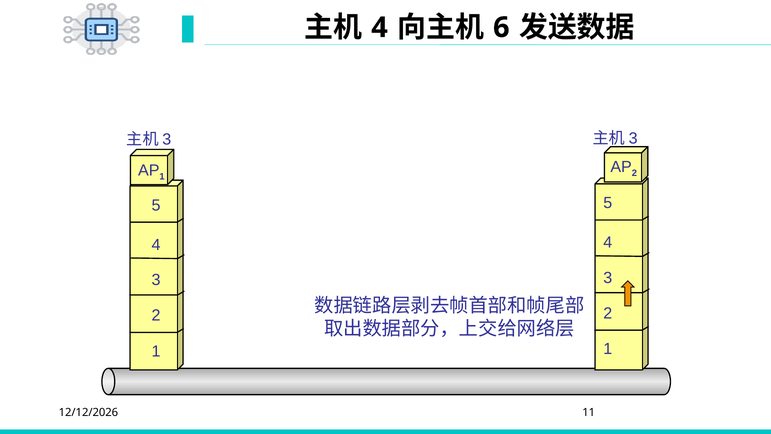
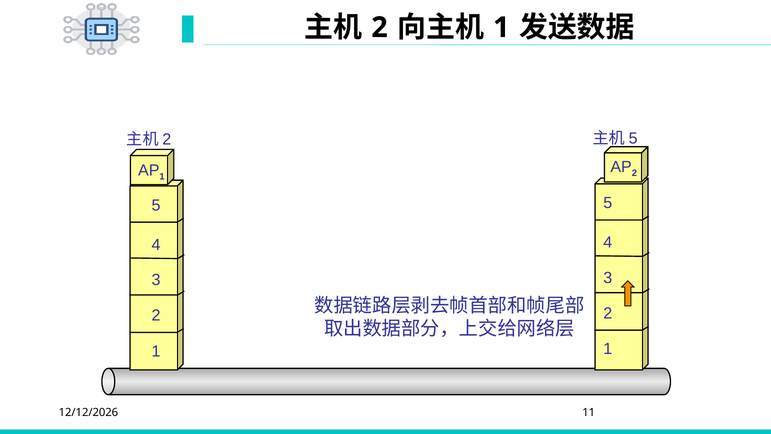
4 at (380, 27): 4 -> 2
6 at (501, 27): 6 -> 1
3 at (633, 138): 3 -> 5
3 at (167, 139): 3 -> 2
